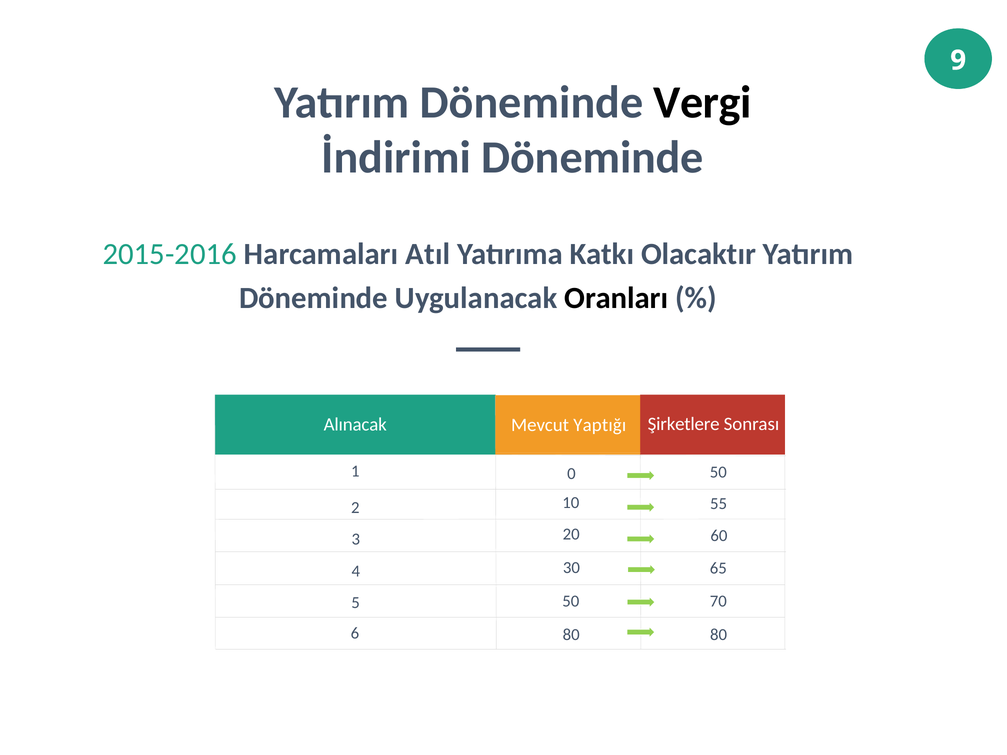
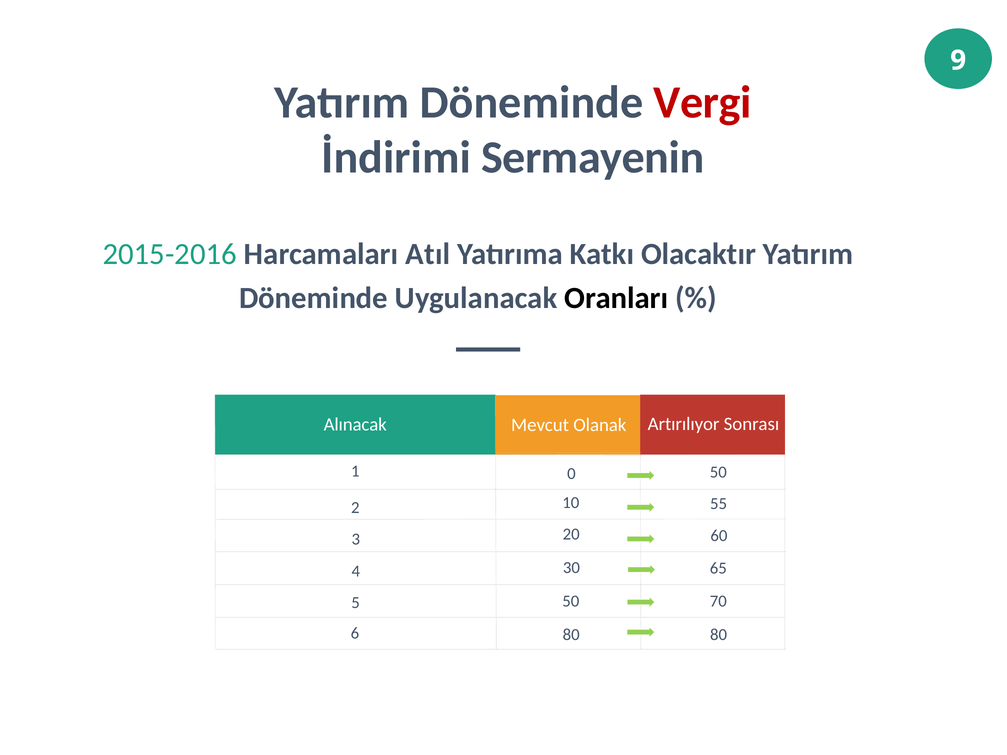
Vergi colour: black -> red
İndirimi Döneminde: Döneminde -> Sermayenin
Şirketlere: Şirketlere -> Artırılıyor
Yaptığı: Yaptığı -> Olanak
